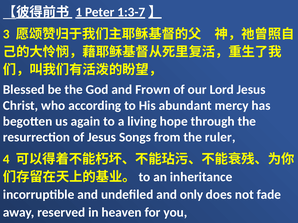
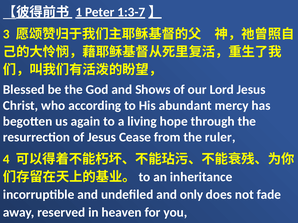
Frown: Frown -> Shows
Songs: Songs -> Cease
